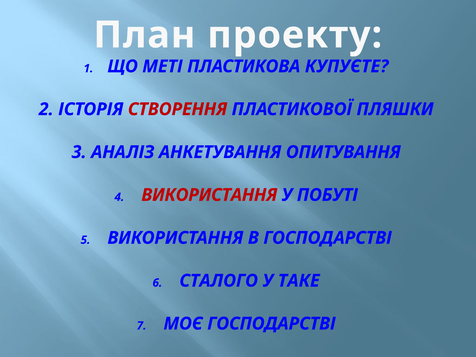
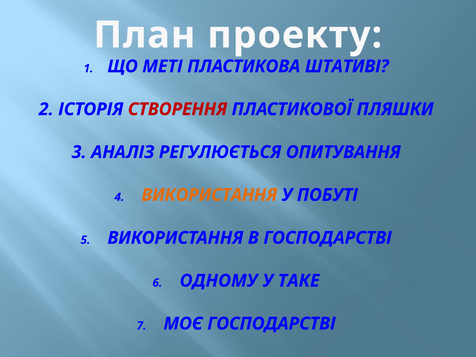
КУПУЄТЕ: КУПУЄТЕ -> ШТАТИВІ
АНКЕТУВАННЯ: АНКЕТУВАННЯ -> РЕГУЛЮЄТЬСЯ
ВИКОРИСТАННЯ at (209, 195) colour: red -> orange
СТАЛОГО: СТАЛОГО -> ОДНОМУ
